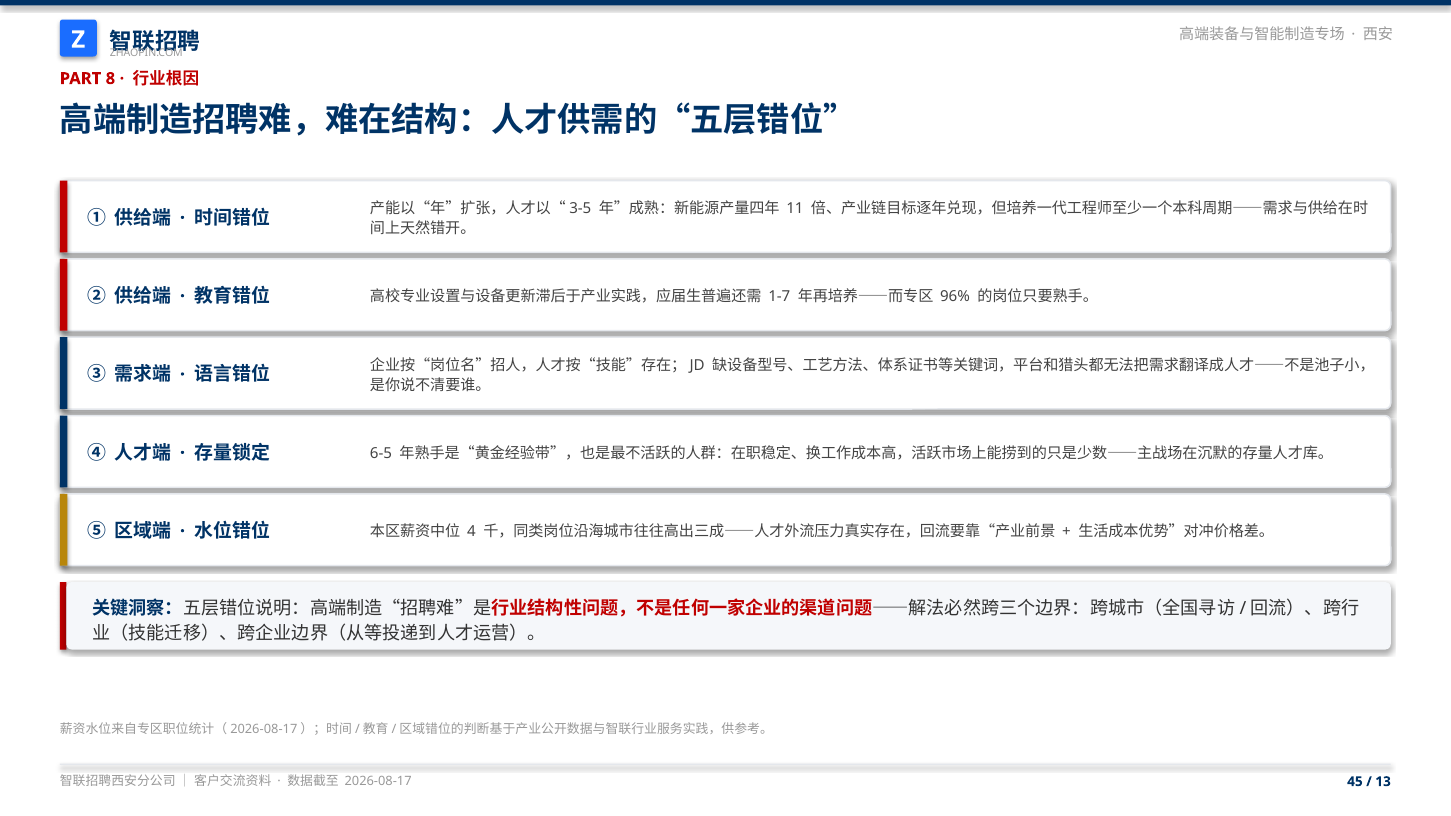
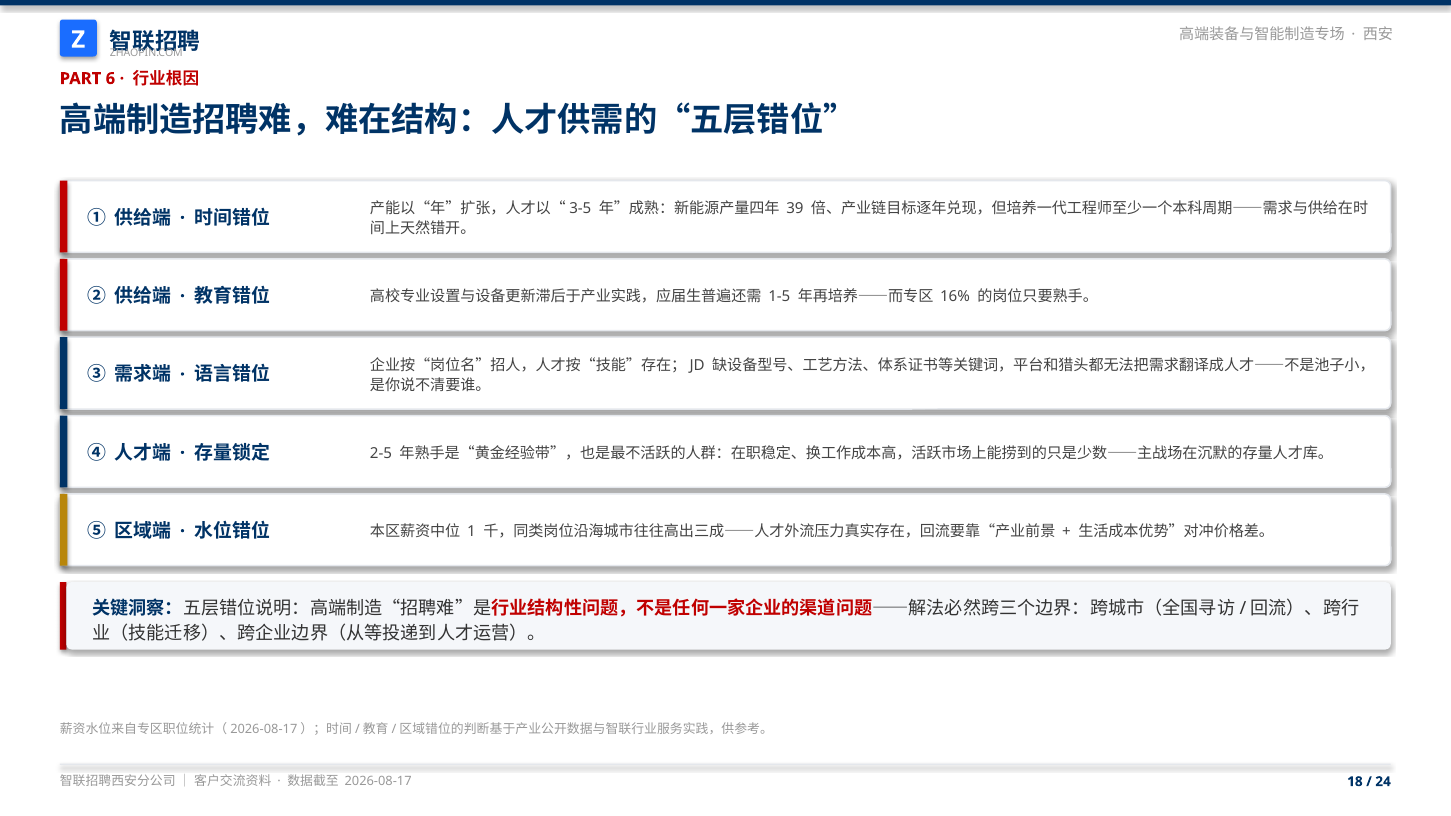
8: 8 -> 6
11: 11 -> 39
1-7: 1-7 -> 1-5
96%: 96% -> 16%
6-5: 6-5 -> 2-5
4: 4 -> 1
45: 45 -> 18
13: 13 -> 24
